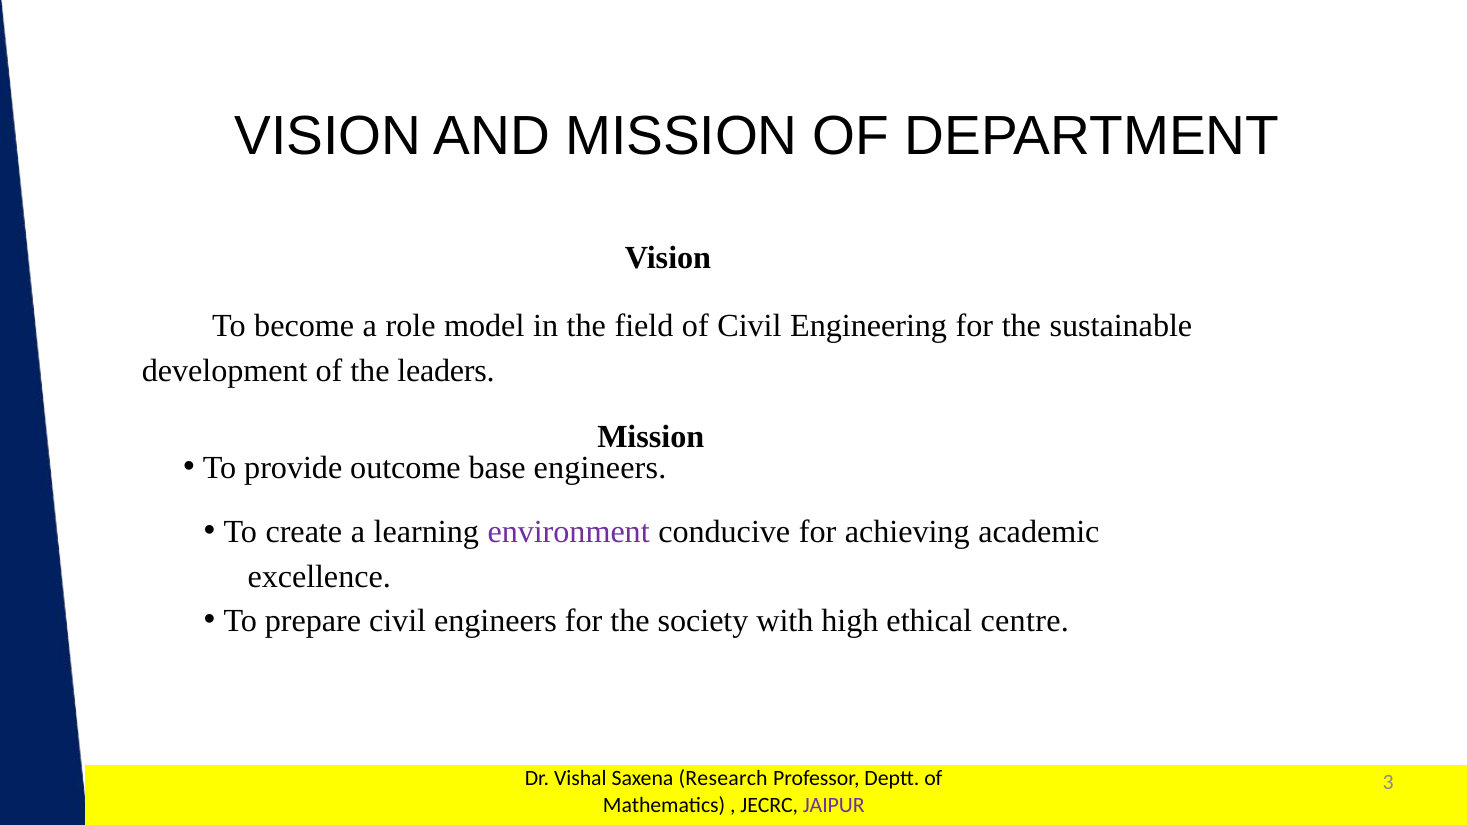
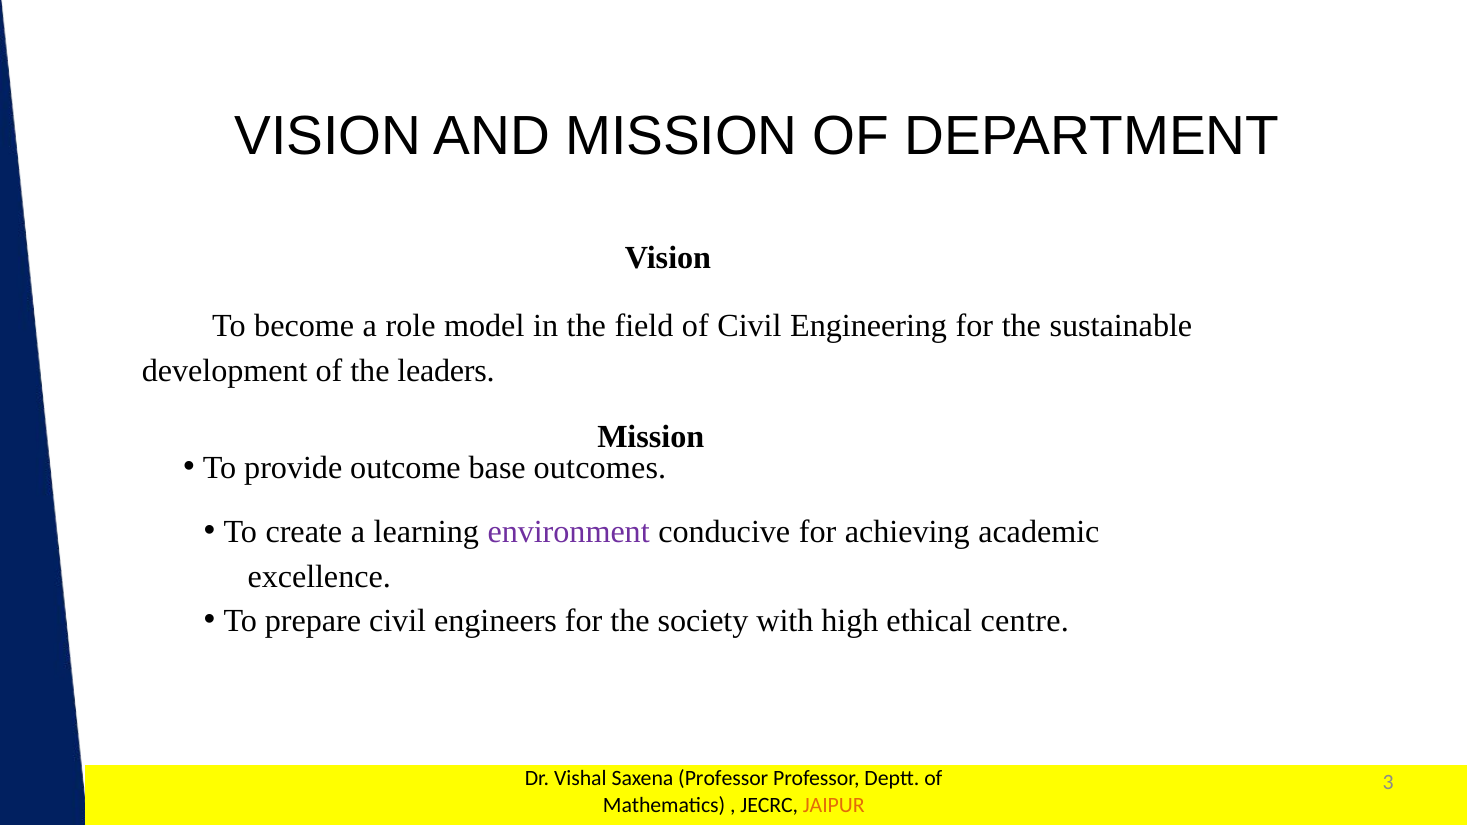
base engineers: engineers -> outcomes
Saxena Research: Research -> Professor
JAIPUR colour: purple -> orange
